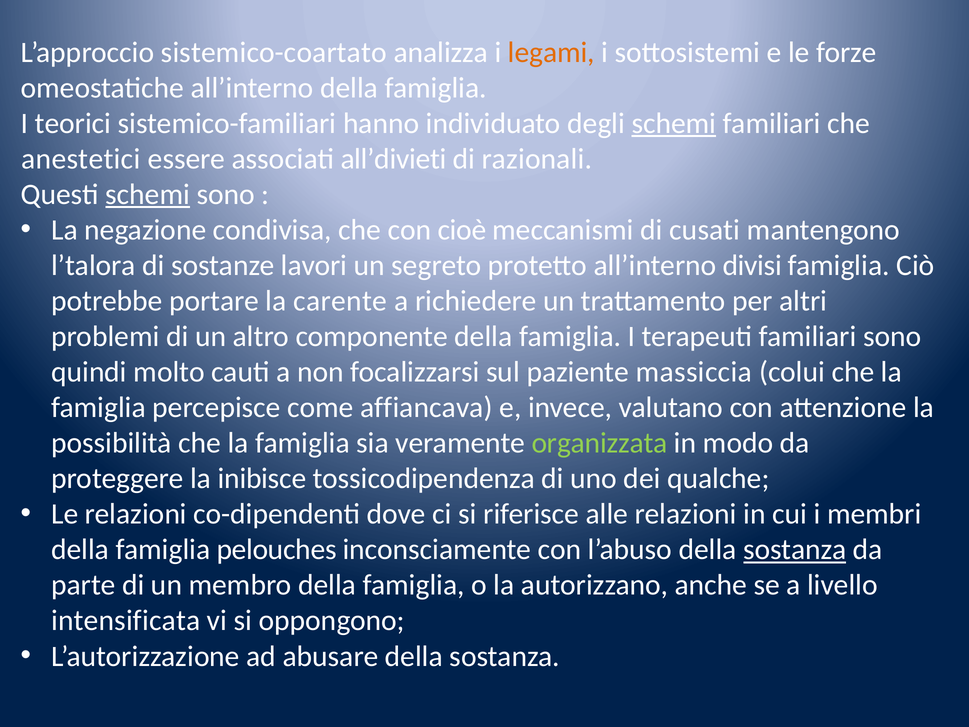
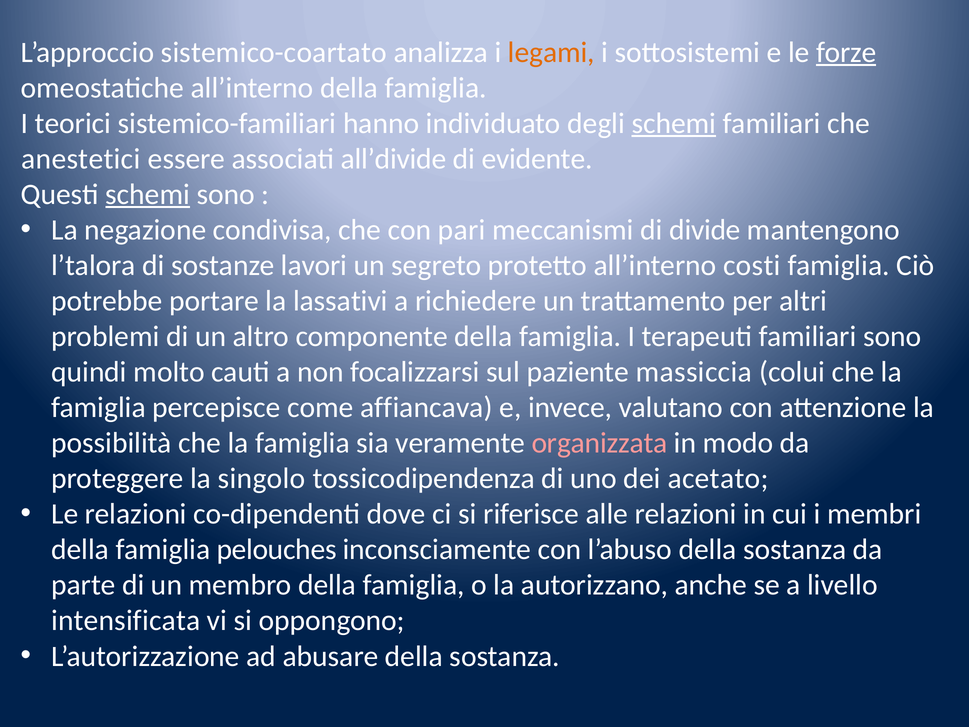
forze underline: none -> present
all’divieti: all’divieti -> all’divide
razionali: razionali -> evidente
cioè: cioè -> pari
cusati: cusati -> divide
divisi: divisi -> costi
carente: carente -> lassativi
organizzata colour: light green -> pink
inibisce: inibisce -> singolo
qualche: qualche -> acetato
sostanza at (795, 549) underline: present -> none
